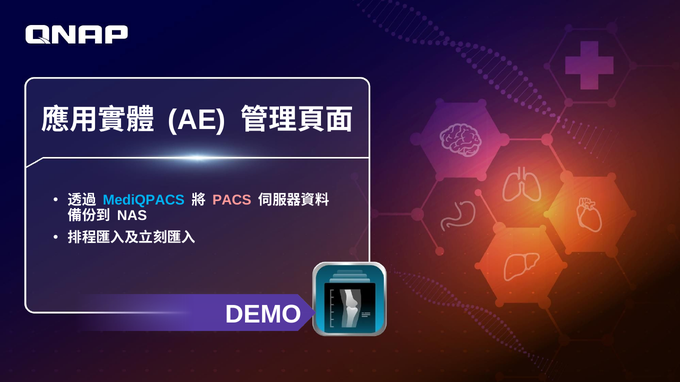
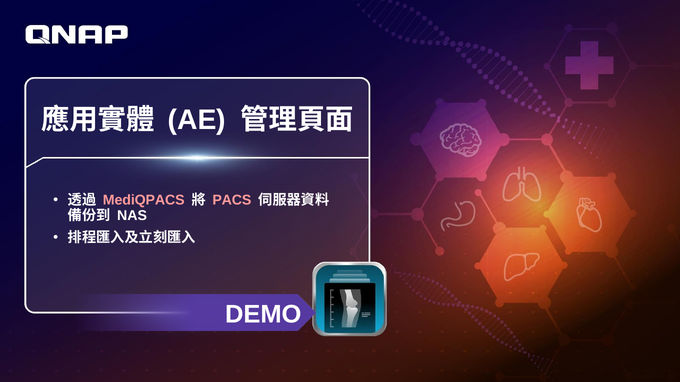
MediQPACS colour: light blue -> pink
